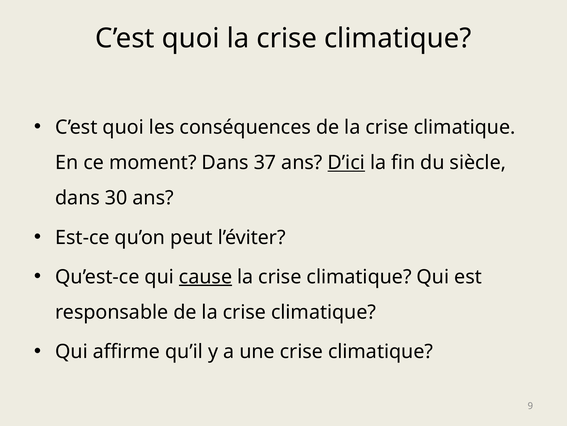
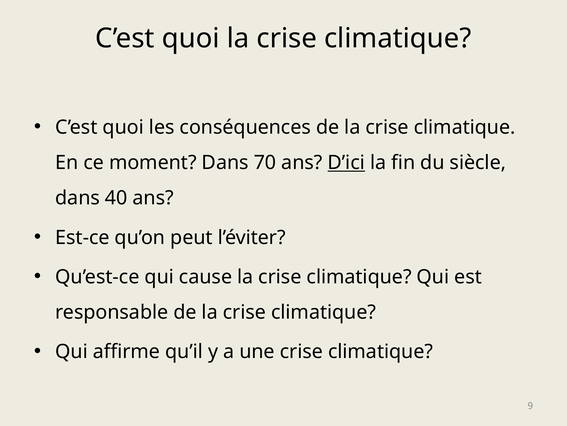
37: 37 -> 70
30: 30 -> 40
cause underline: present -> none
